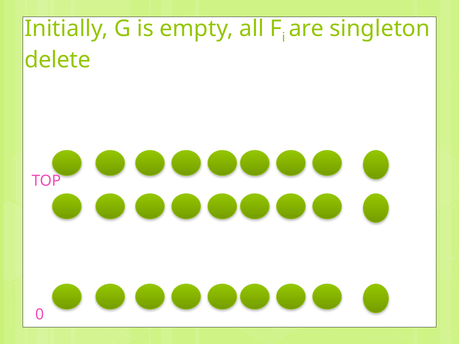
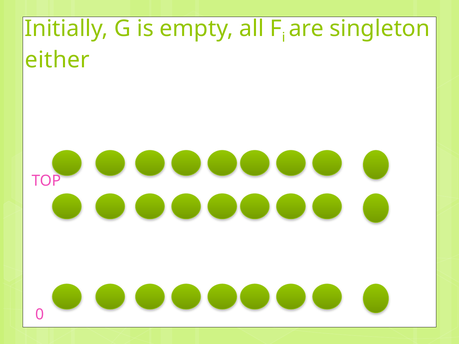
delete: delete -> either
